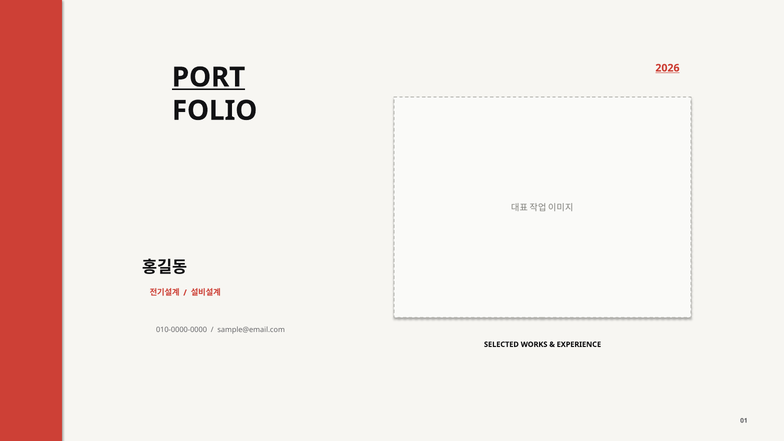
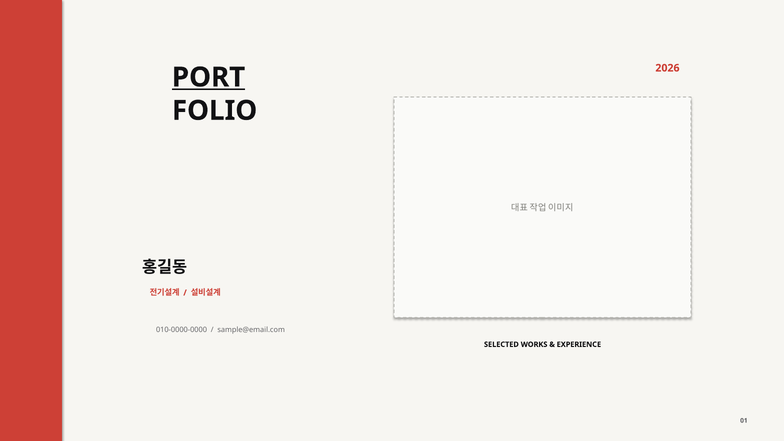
2026 underline: present -> none
